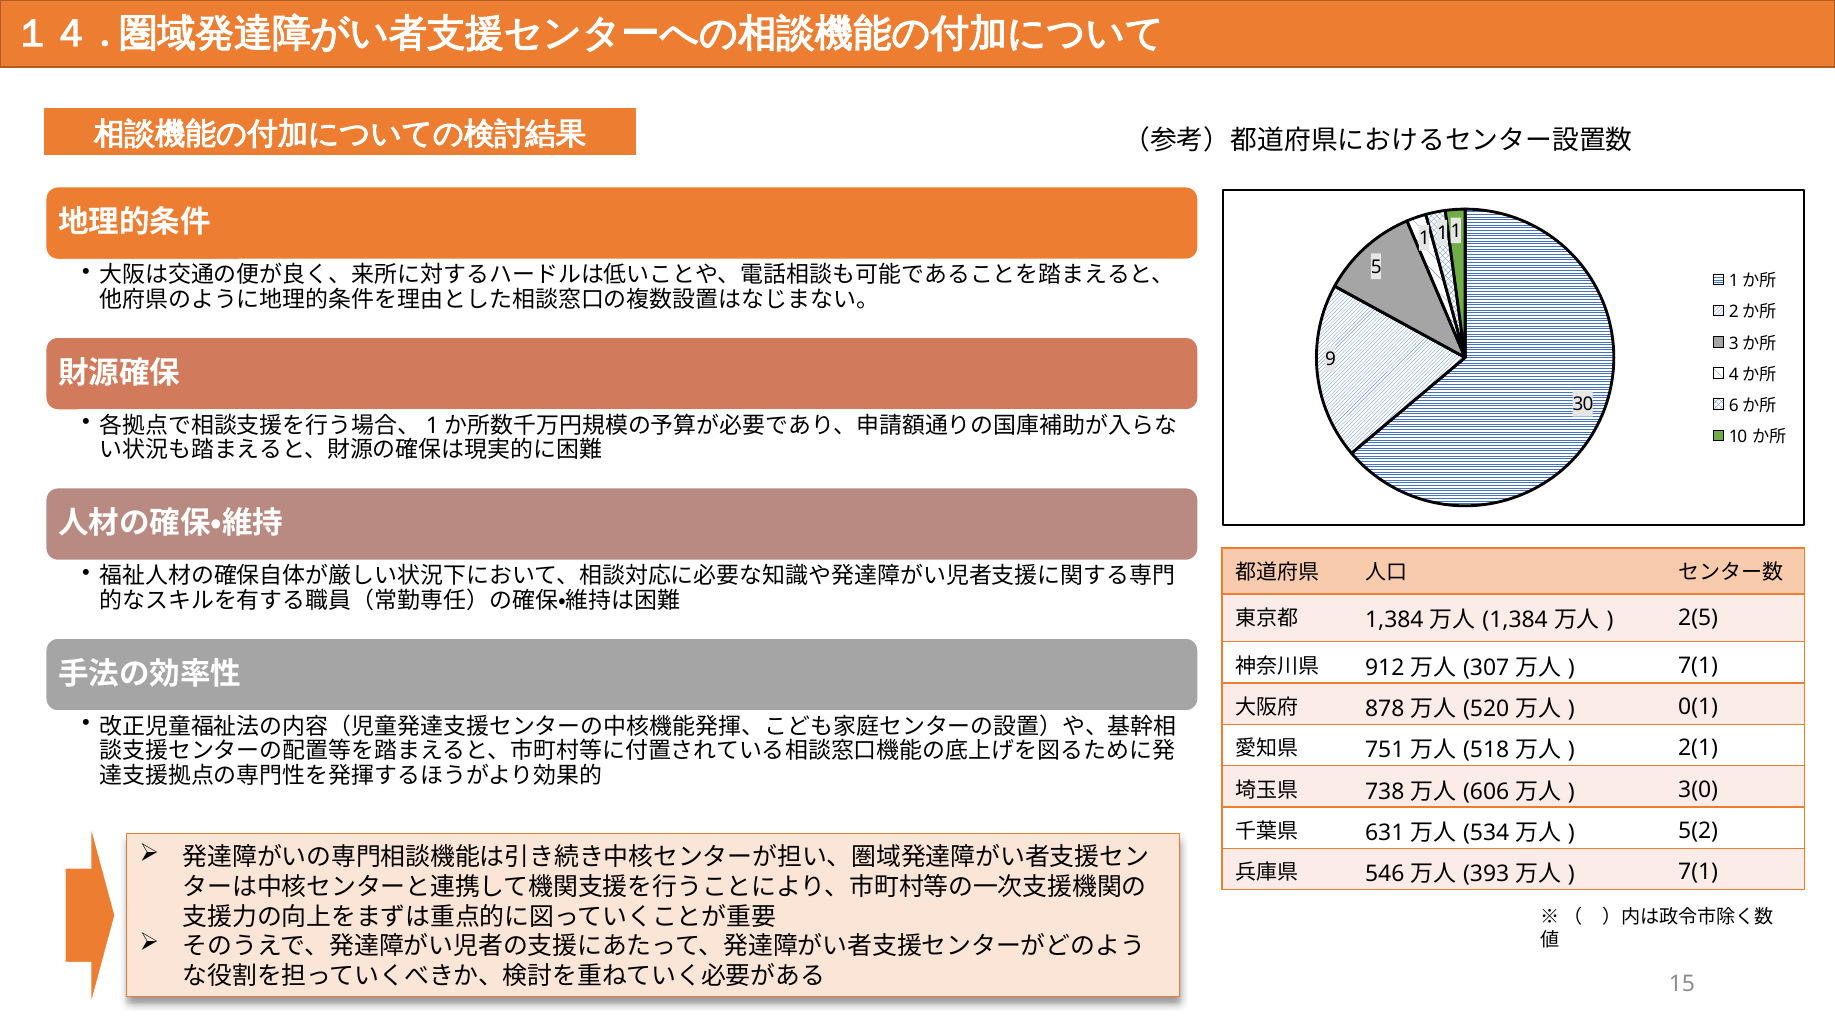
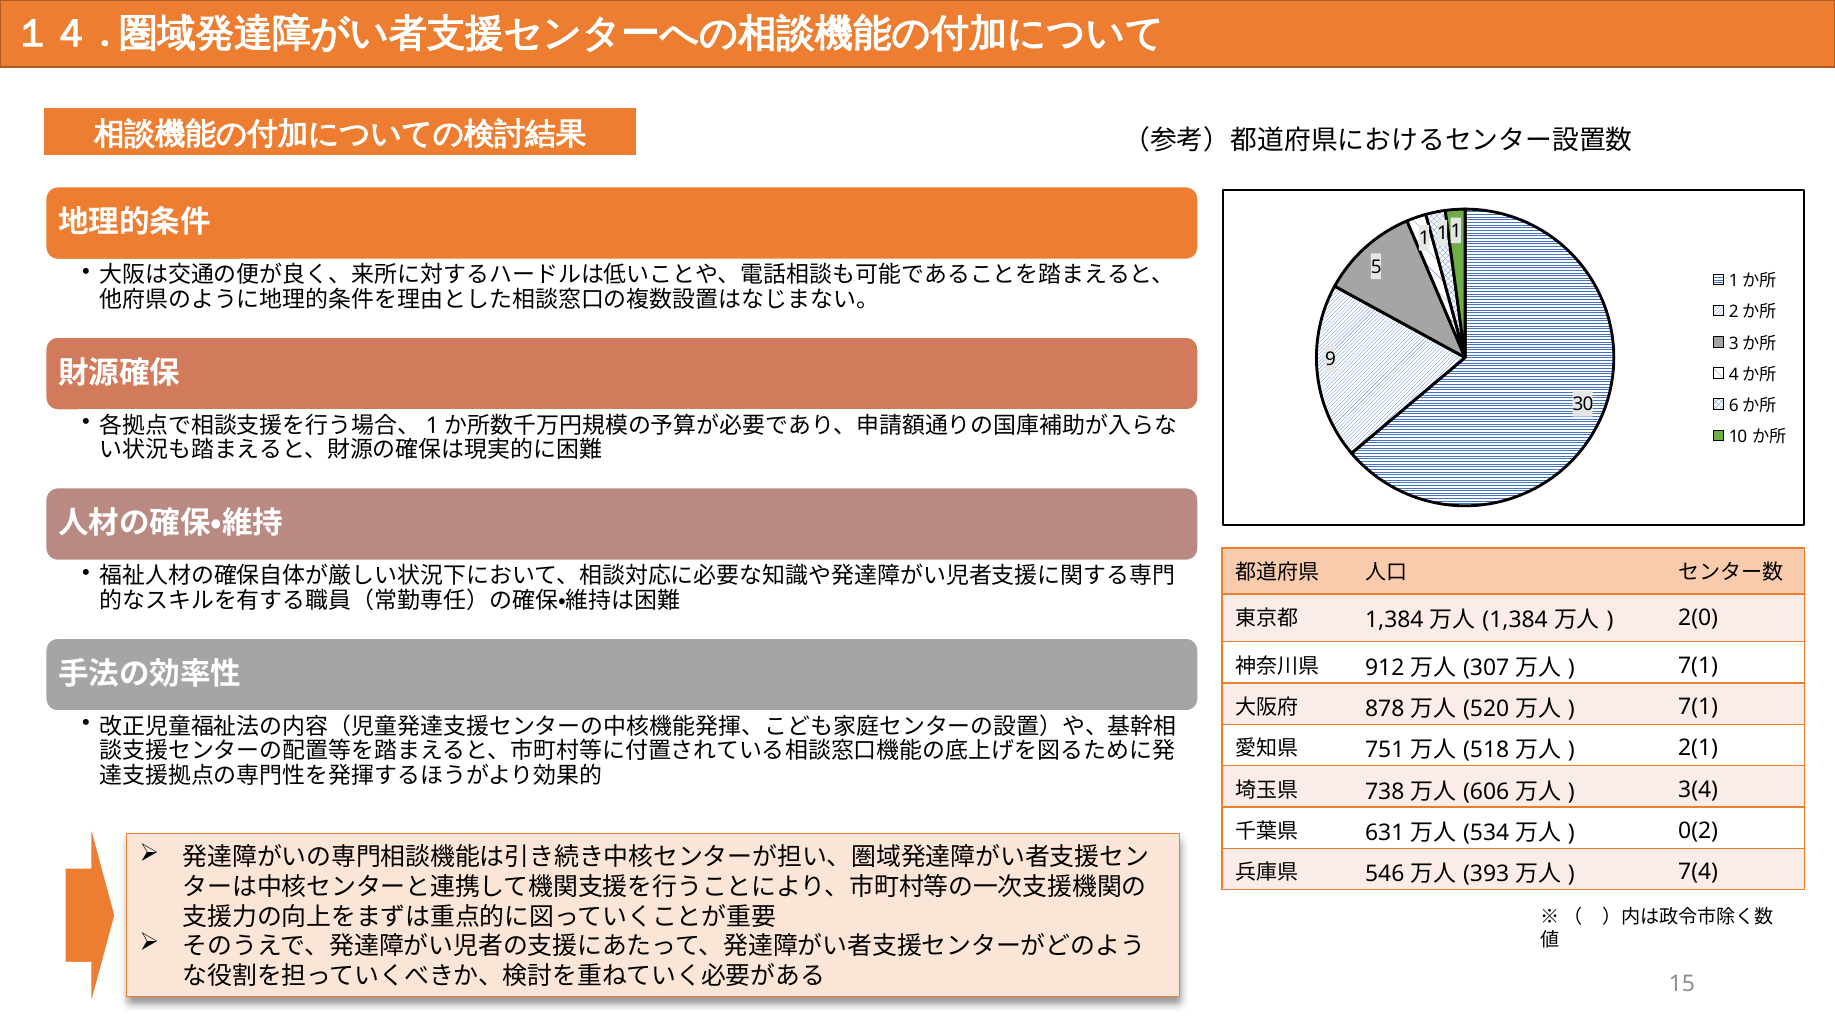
2(5: 2(5 -> 2(0
0(1 at (1698, 707): 0(1 -> 7(1
3(0: 3(0 -> 3(4
5(2: 5(2 -> 0(2
7(1 at (1698, 872): 7(1 -> 7(4
